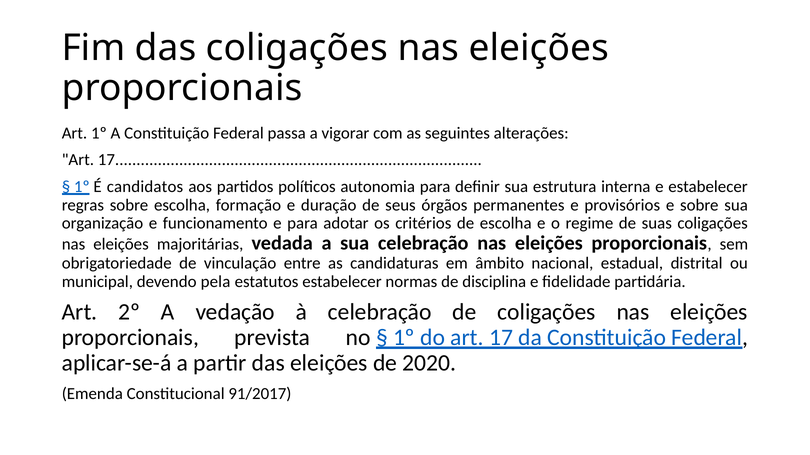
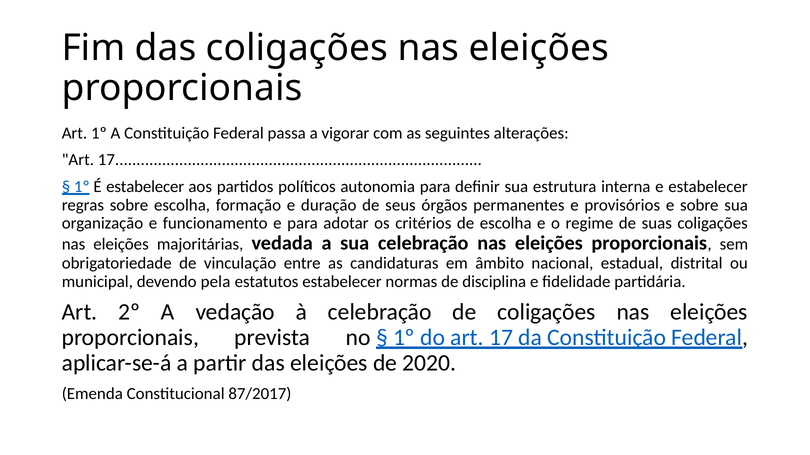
É candidatos: candidatos -> estabelecer
91/2017: 91/2017 -> 87/2017
